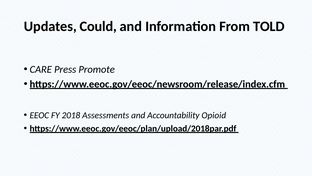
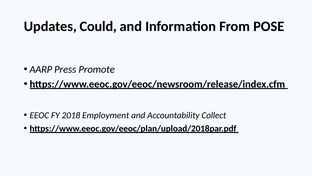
TOLD: TOLD -> POSE
CARE: CARE -> AARP
Assessments: Assessments -> Employment
Opioid: Opioid -> Collect
